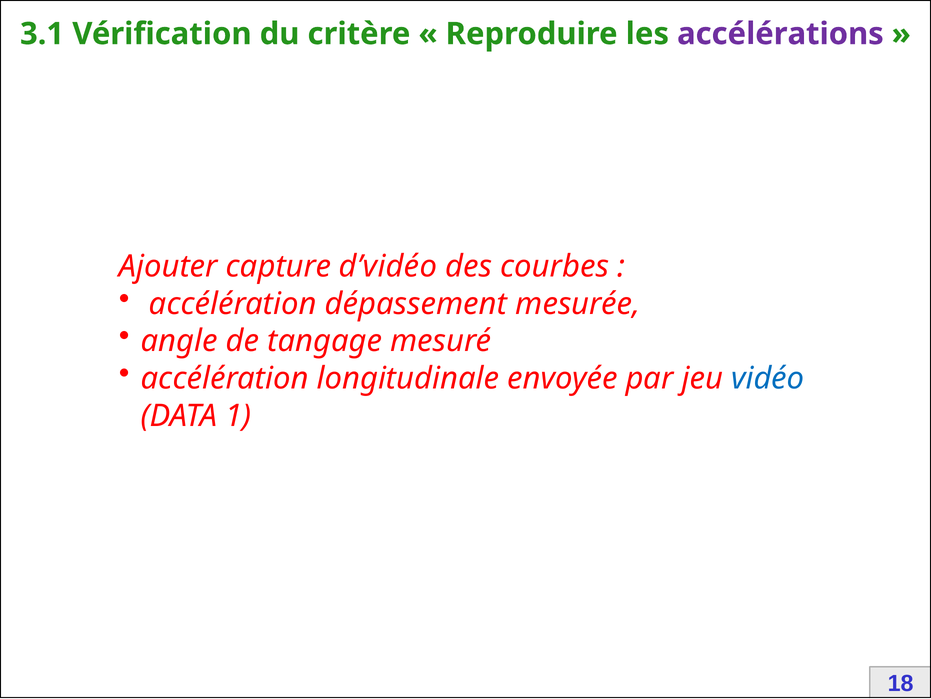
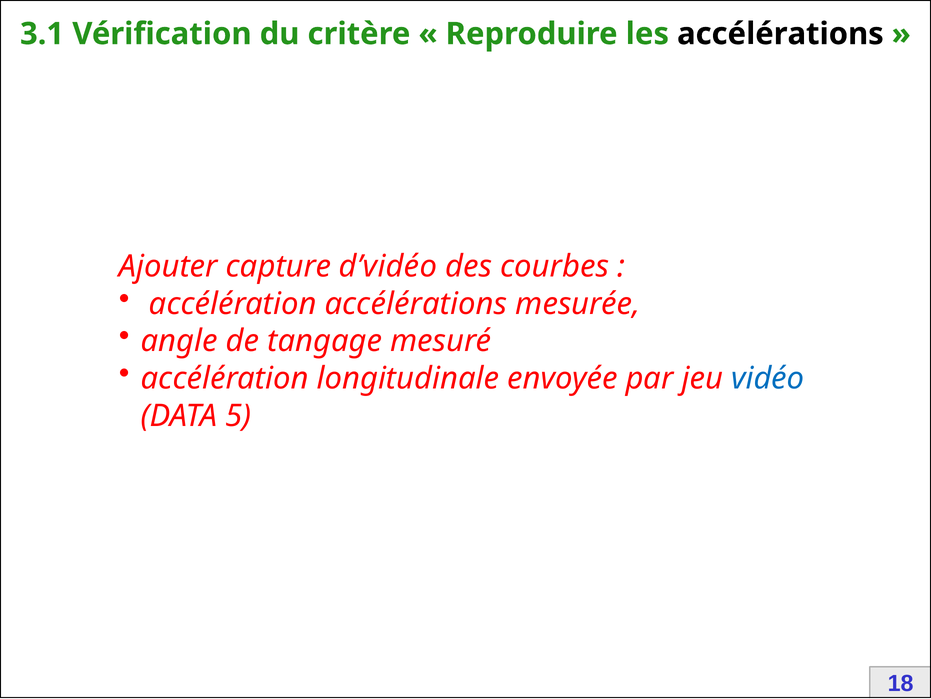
accélérations at (780, 34) colour: purple -> black
accélération dépassement: dépassement -> accélérations
1: 1 -> 5
